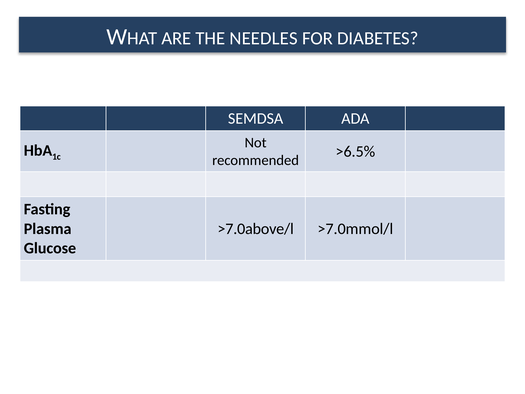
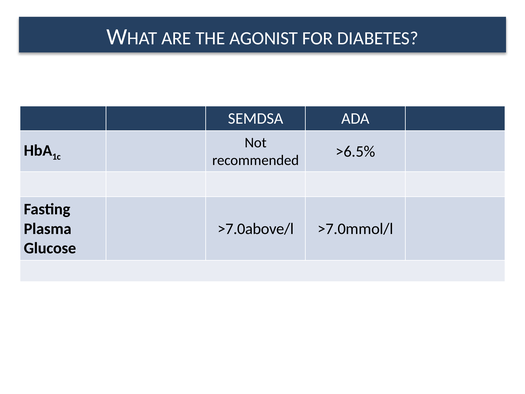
NEEDLES: NEEDLES -> AGONIST
